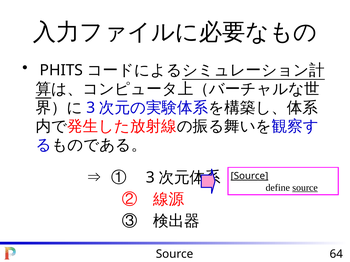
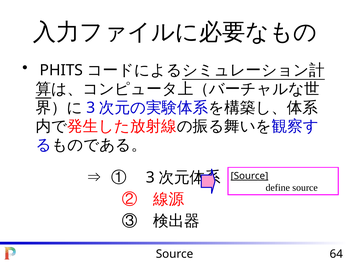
source at (305, 188) underline: present -> none
